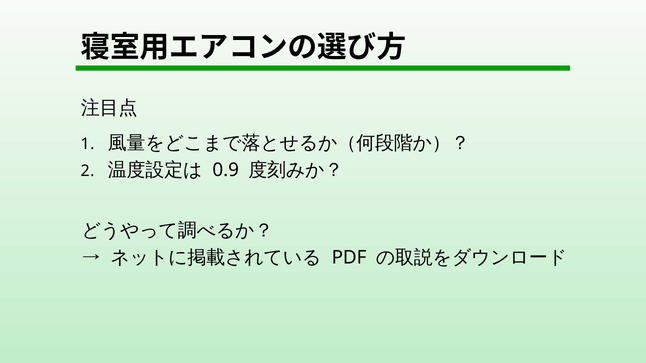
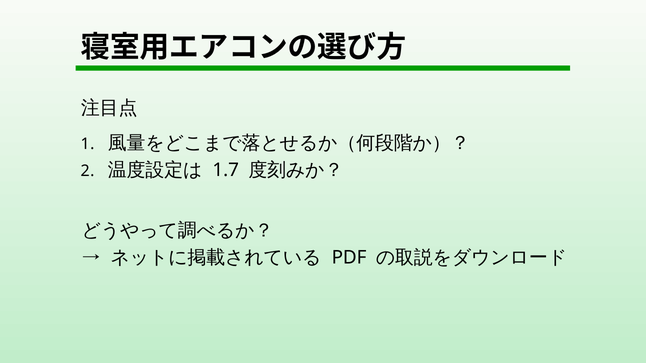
0.9: 0.9 -> 1.7
